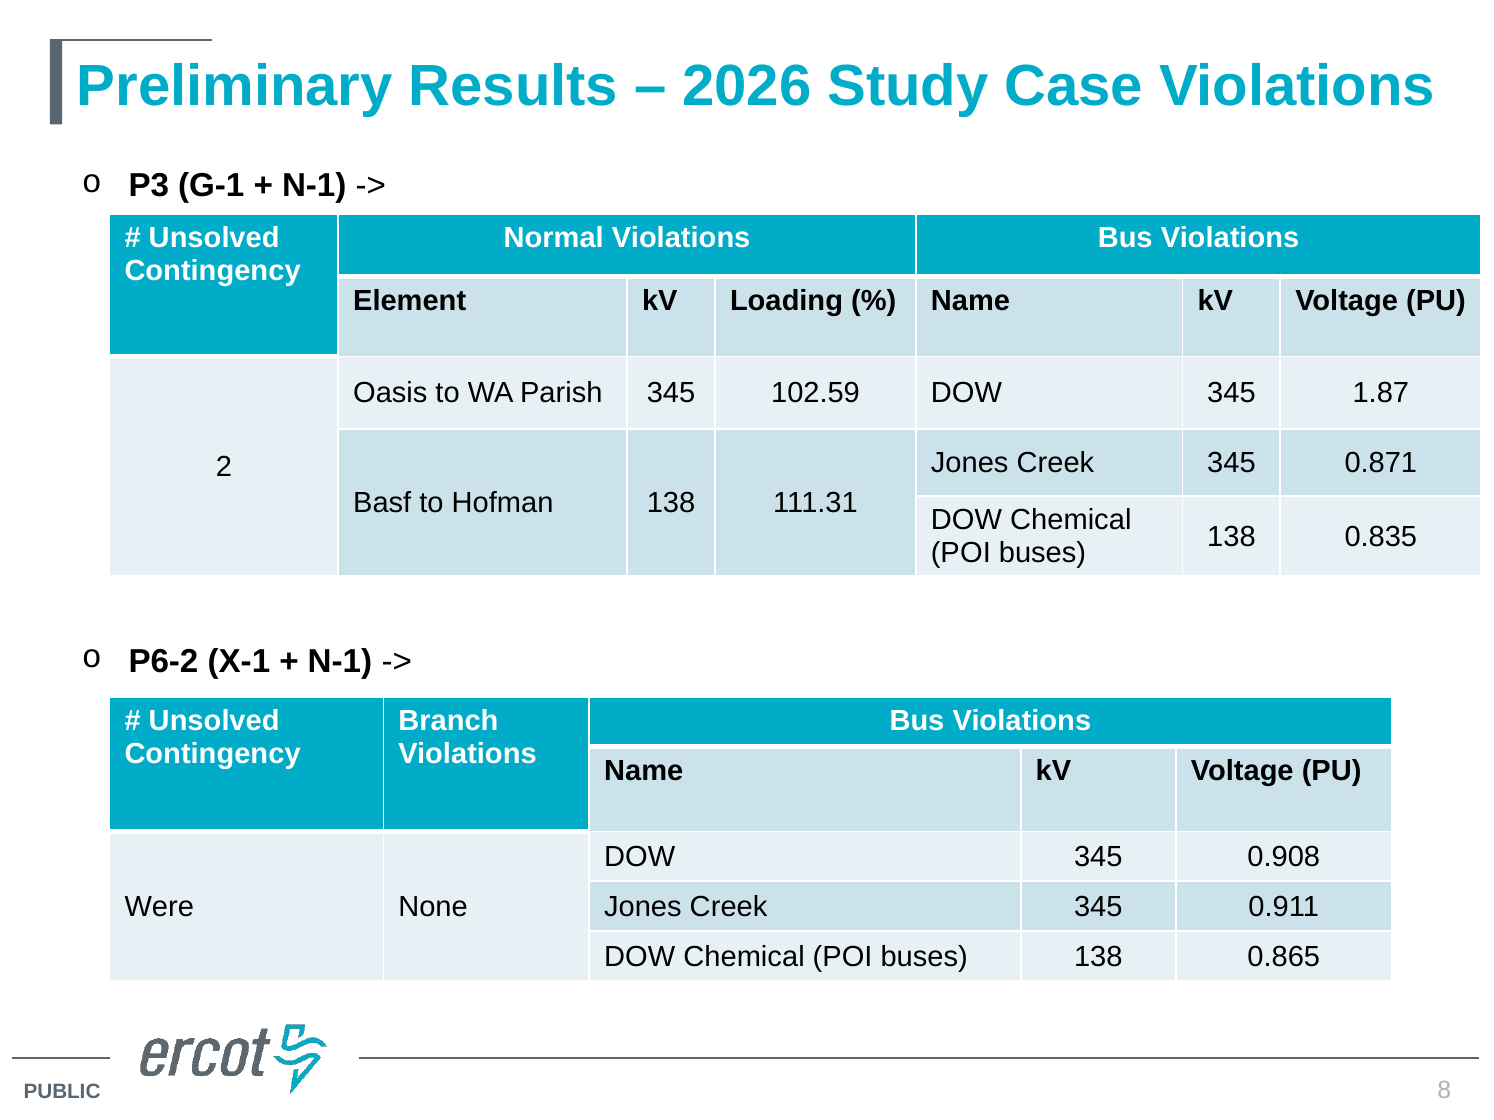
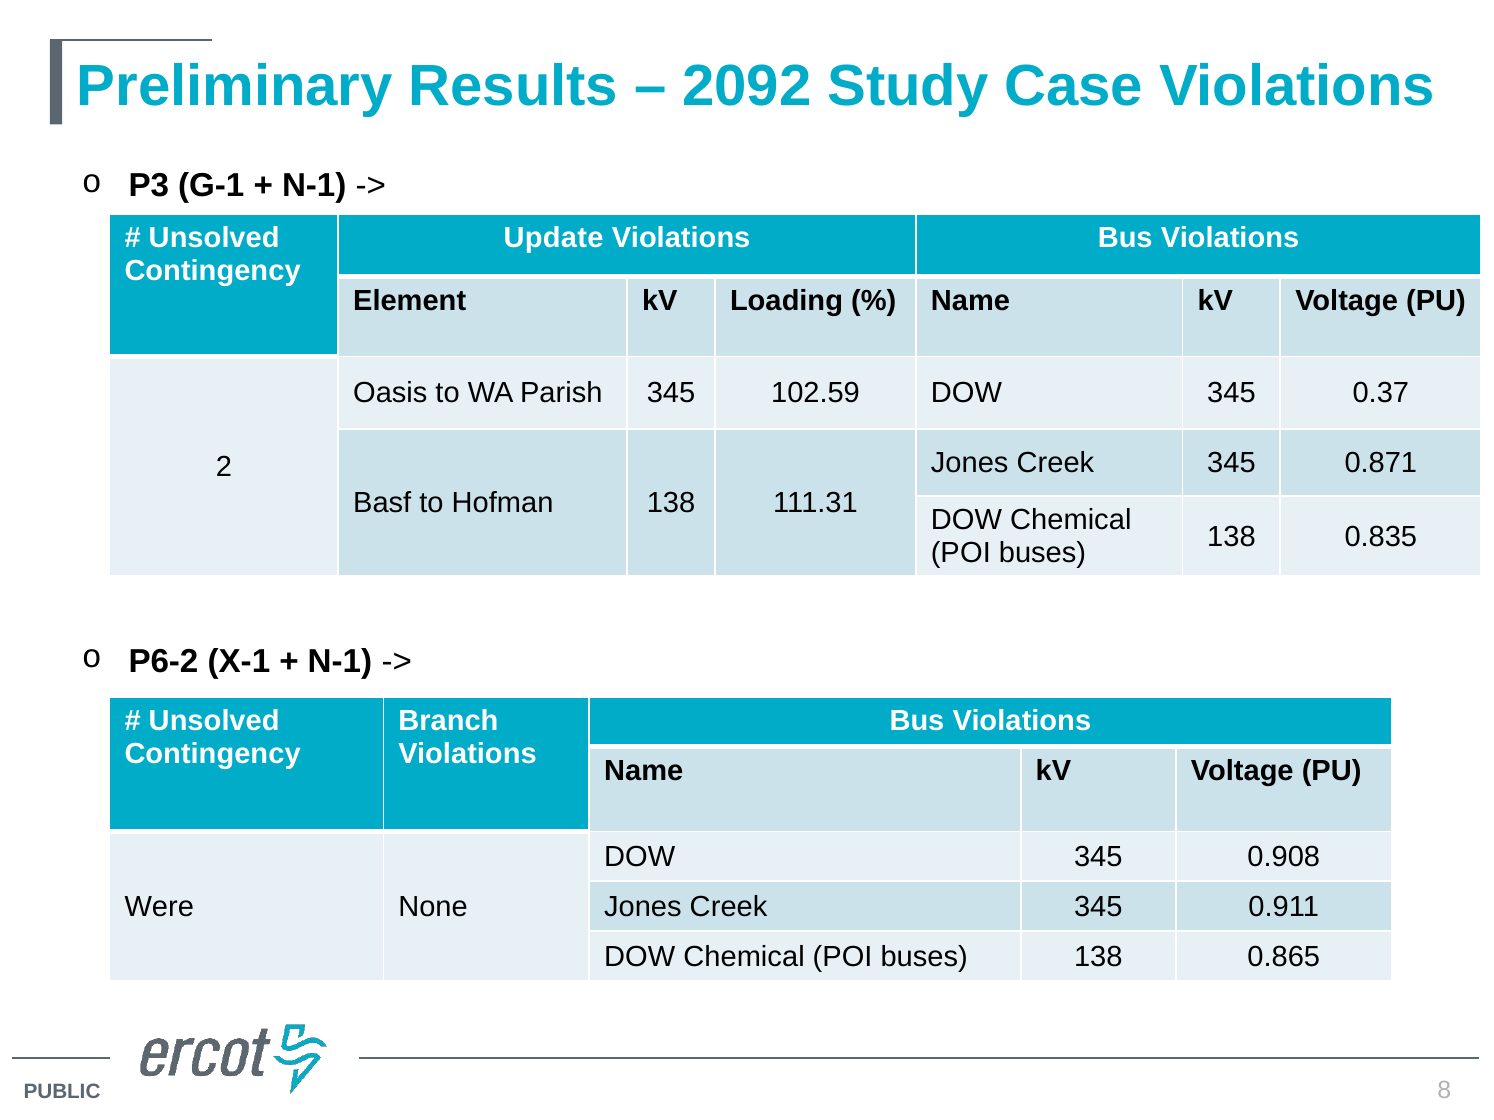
2026: 2026 -> 2092
Normal: Normal -> Update
1.87: 1.87 -> 0.37
